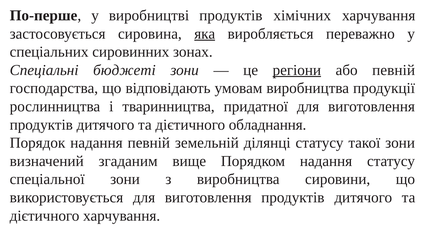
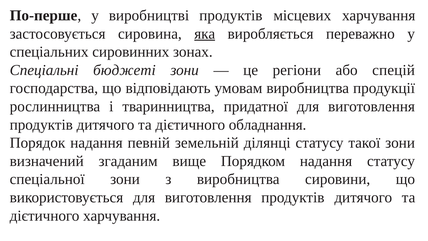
хімічних: хімічних -> місцевих
регіони underline: present -> none
або певній: певній -> спецій
